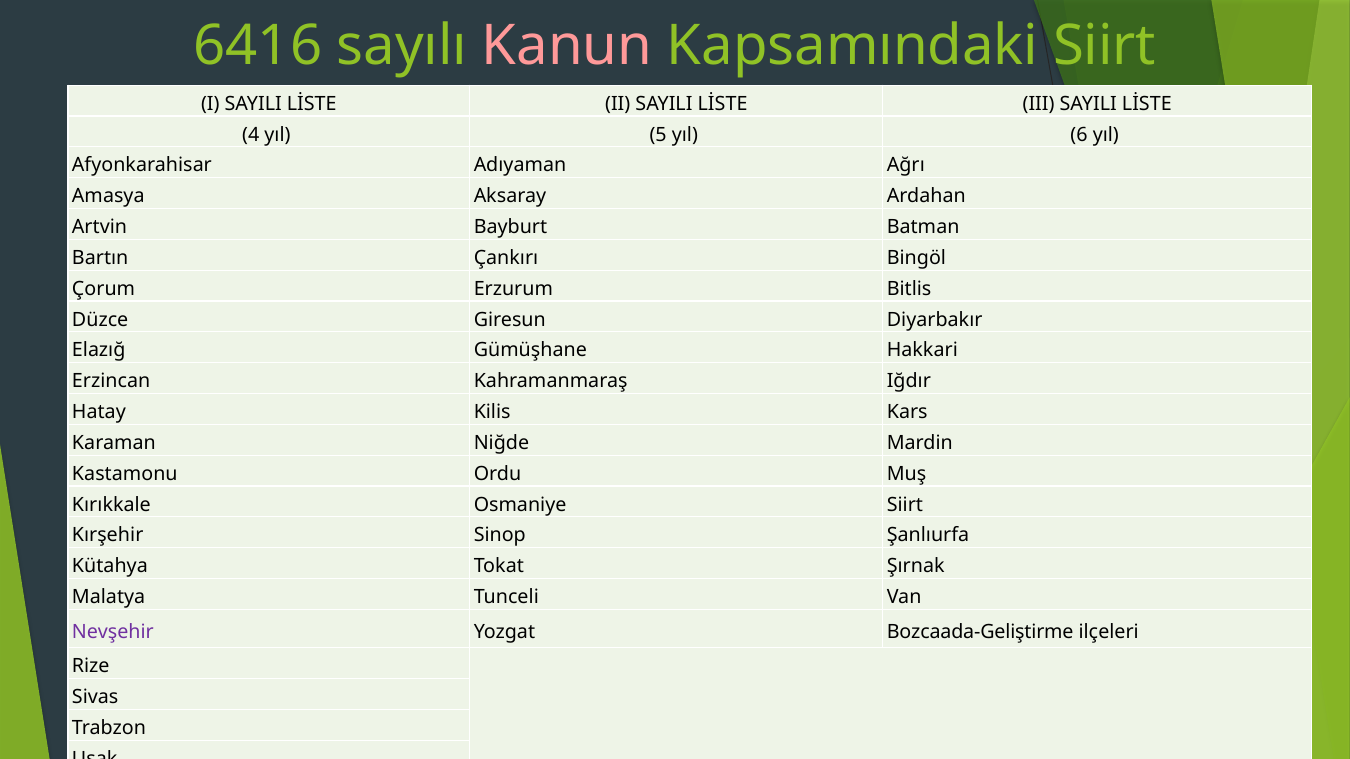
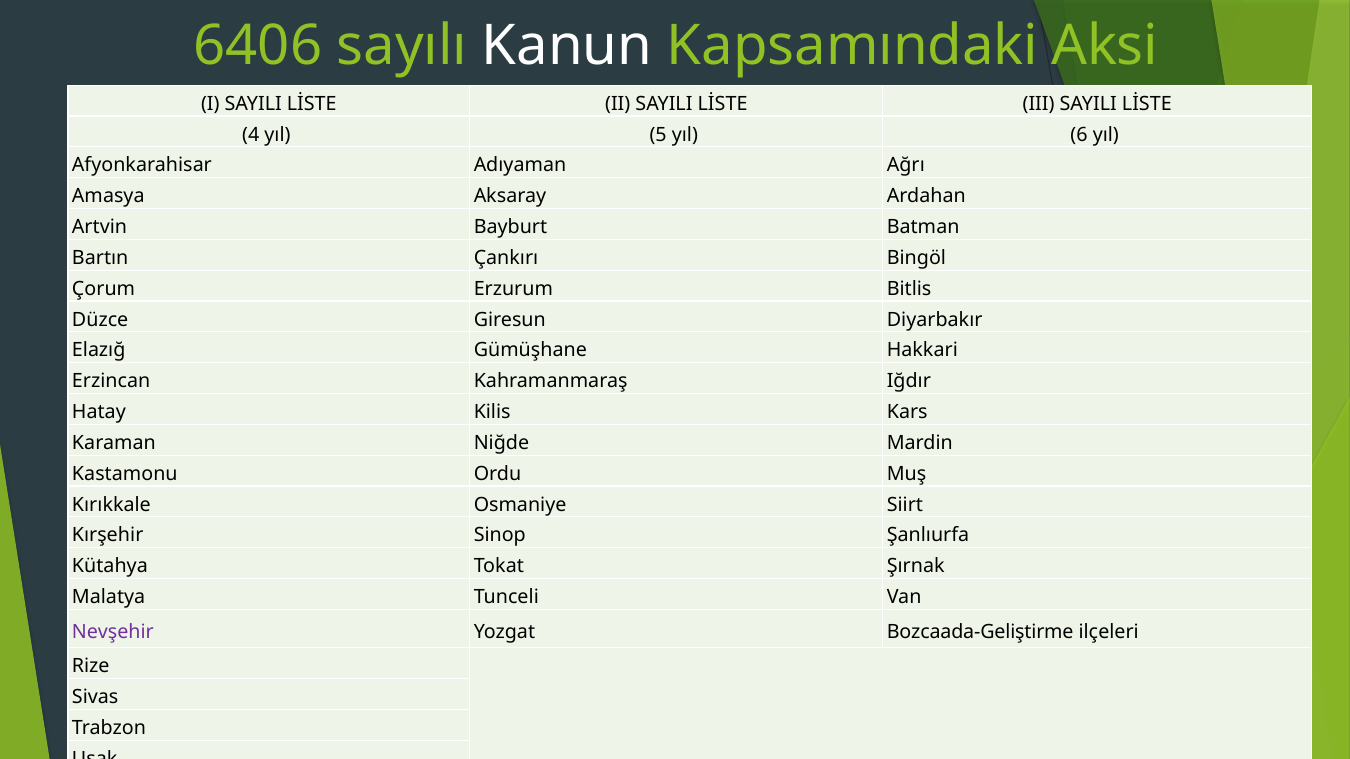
6416: 6416 -> 6406
Kanun colour: pink -> white
Kapsamındaki Siirt: Siirt -> Aksi
